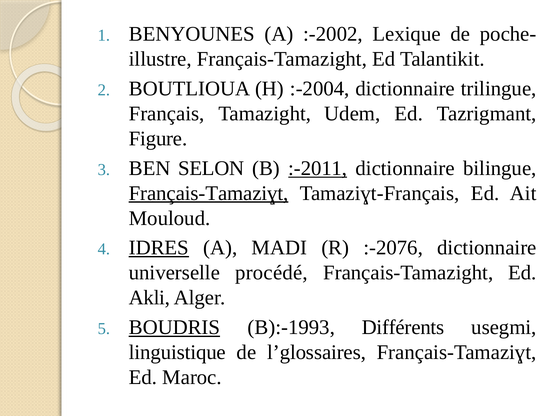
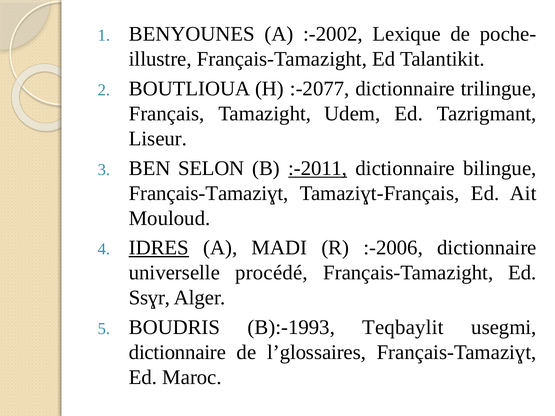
:-2004: :-2004 -> :-2077
Figure: Figure -> Liseur
Français-Tamaziɣt at (209, 193) underline: present -> none
:-2076: :-2076 -> :-2006
Akli: Akli -> Ssɣr
BOUDRIS underline: present -> none
Différents: Différents -> Teqbaylit
linguistique at (177, 353): linguistique -> dictionnaire
